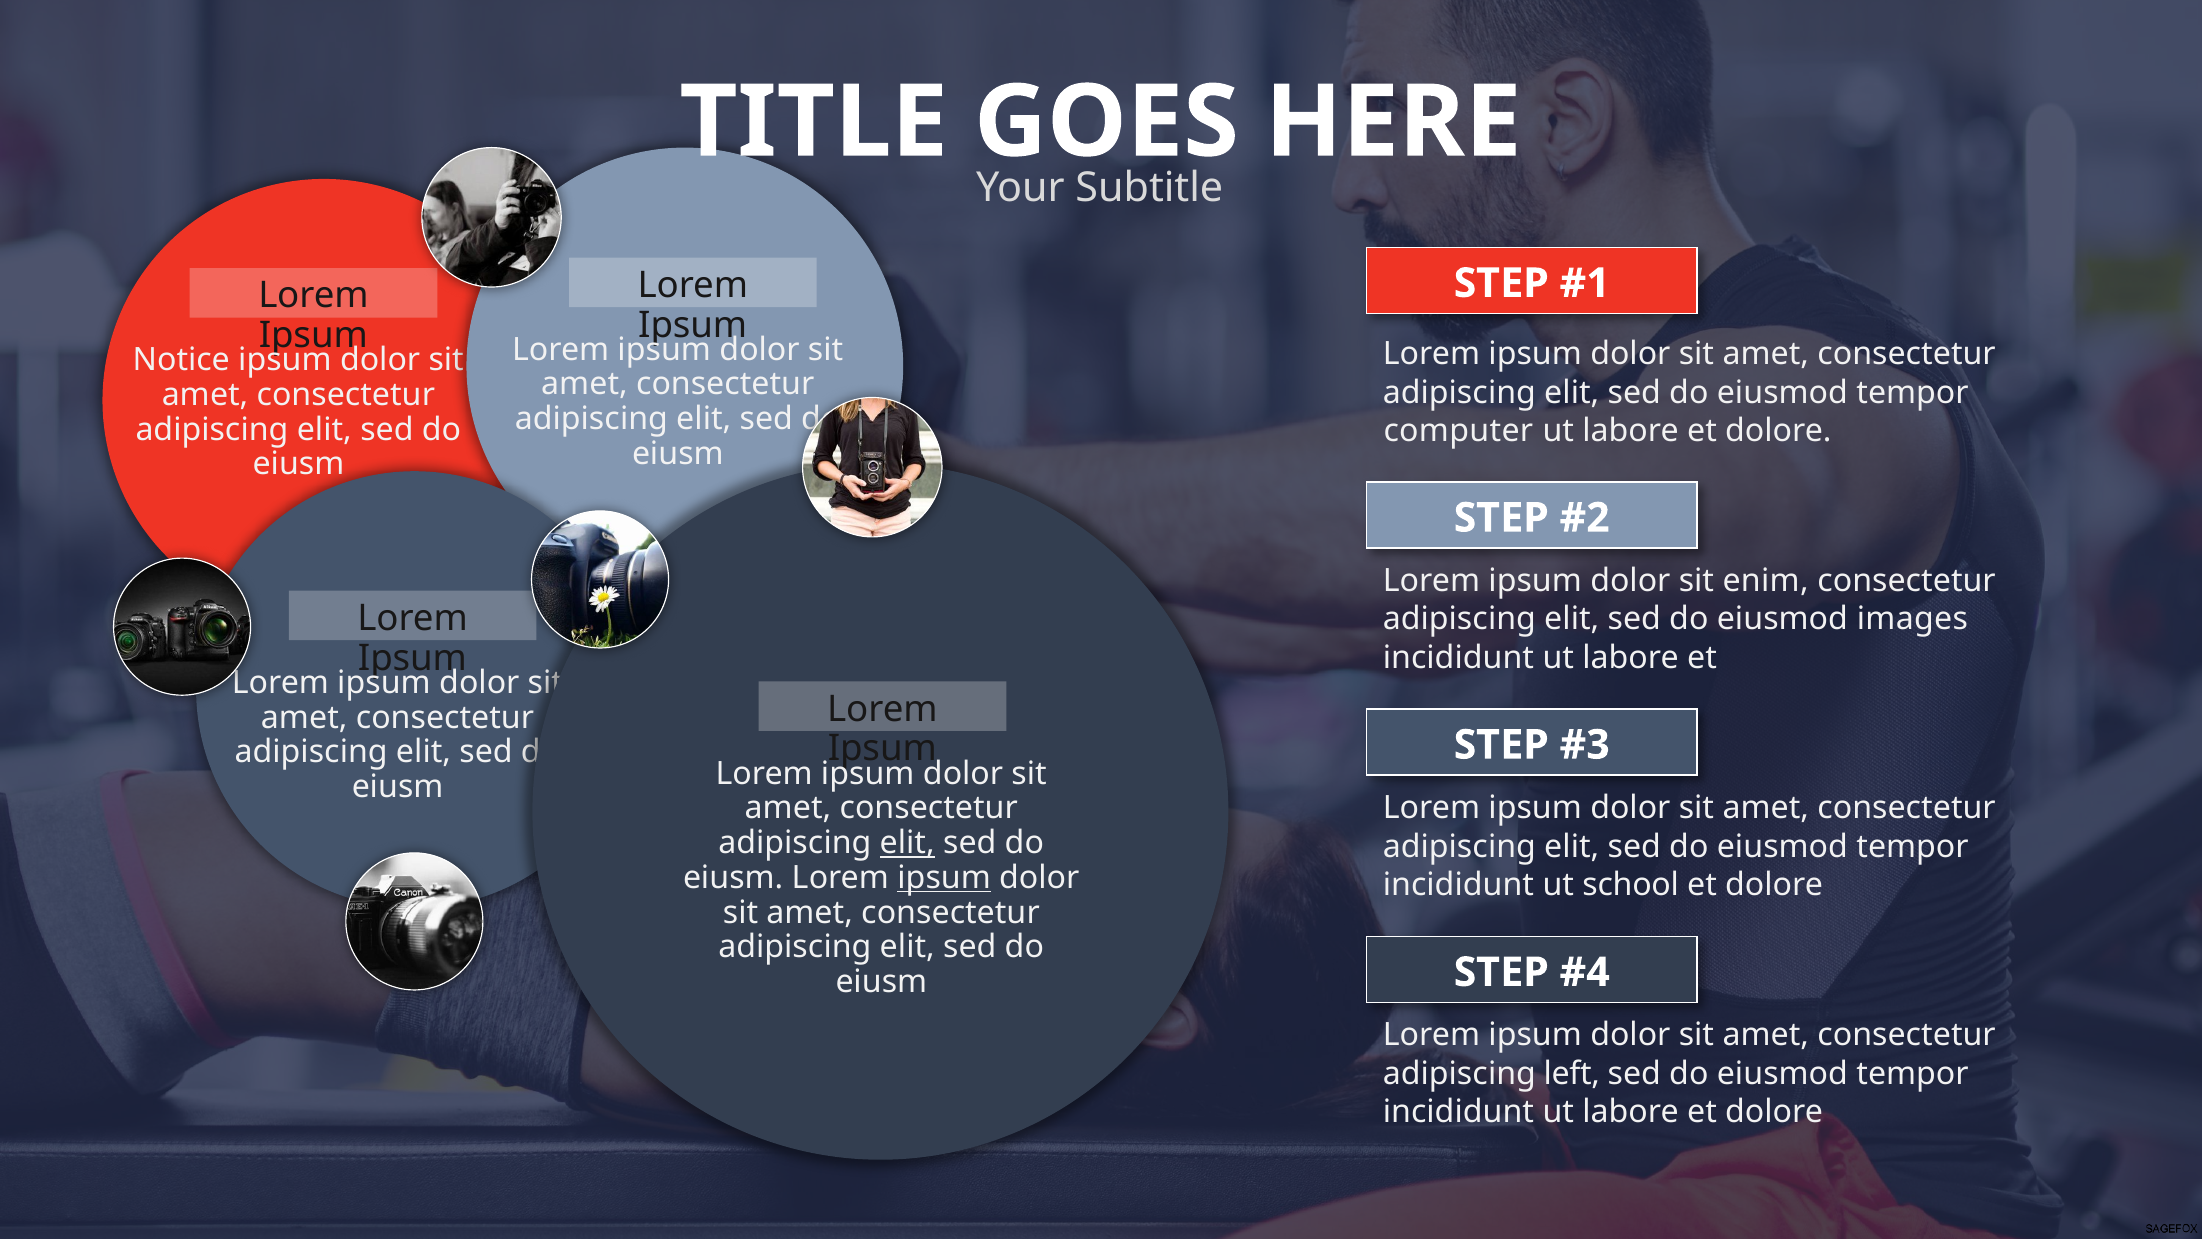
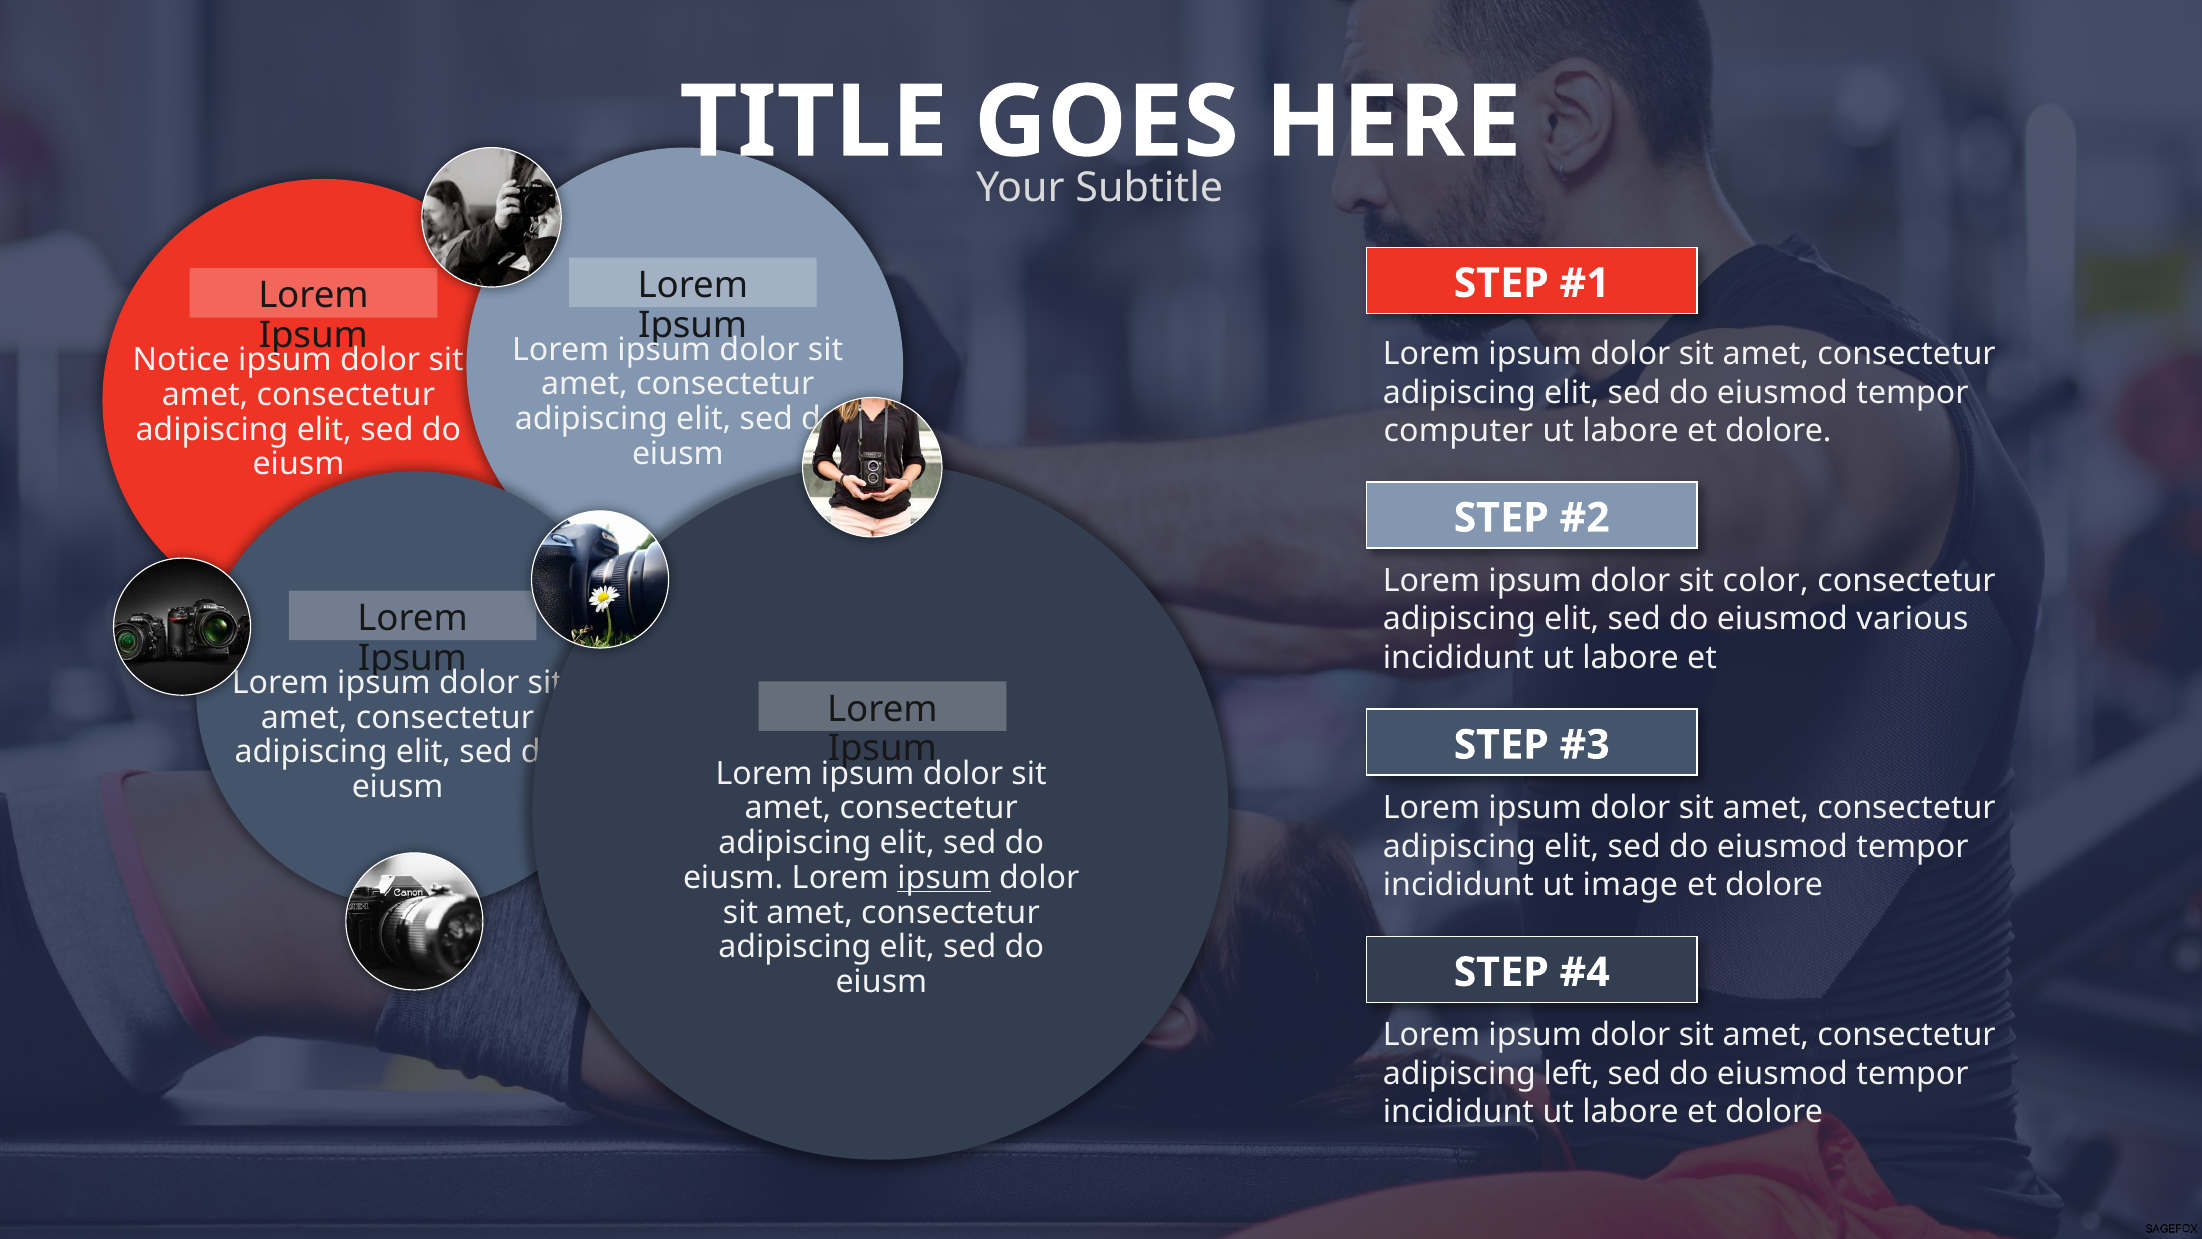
enim: enim -> color
images: images -> various
elit at (907, 843) underline: present -> none
school: school -> image
